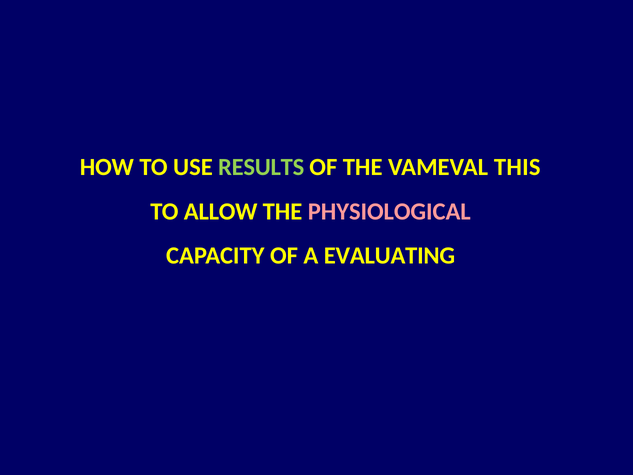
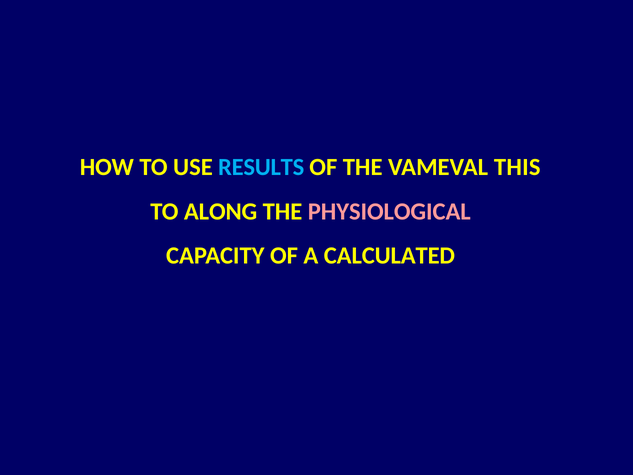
RESULTS colour: light green -> light blue
ALLOW: ALLOW -> ALONG
EVALUATING: EVALUATING -> CALCULATED
